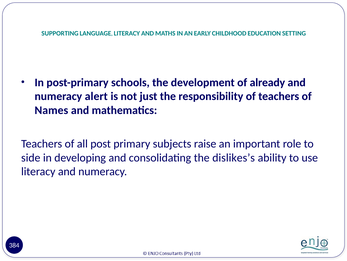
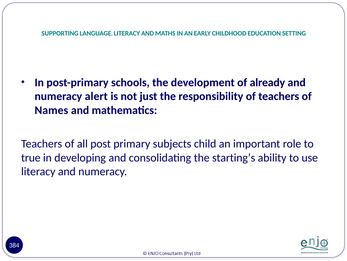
raise: raise -> child
side: side -> true
dislikes’s: dislikes’s -> starting’s
